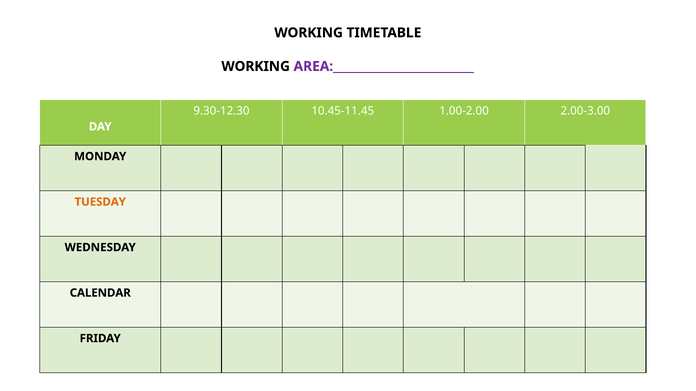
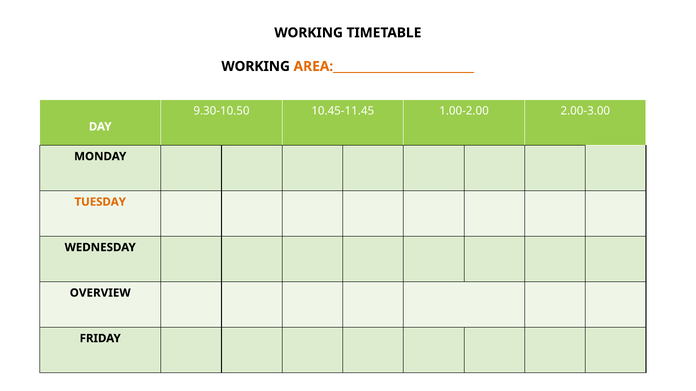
AREA:_________________________ colour: purple -> orange
9.30-12.30: 9.30-12.30 -> 9.30-10.50
CALENDAR: CALENDAR -> OVERVIEW
